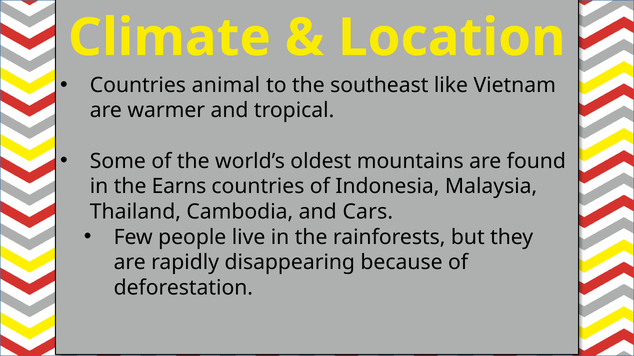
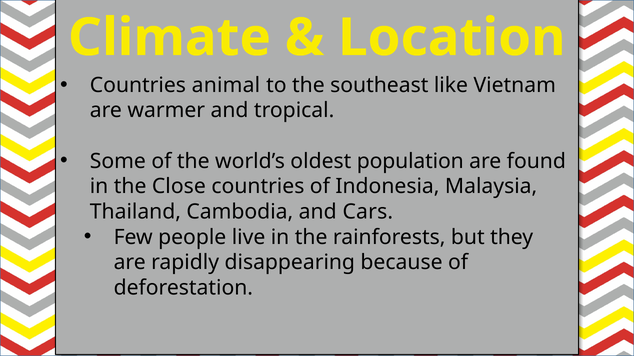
mountains: mountains -> population
Earns: Earns -> Close
